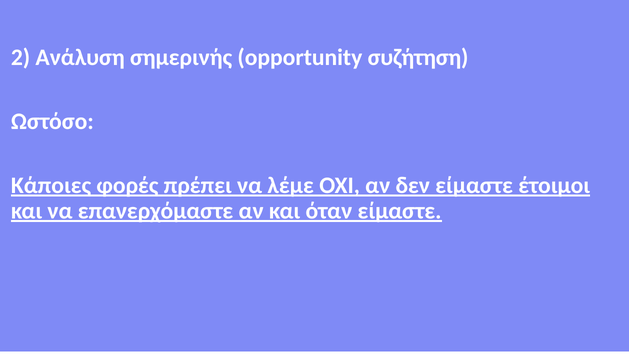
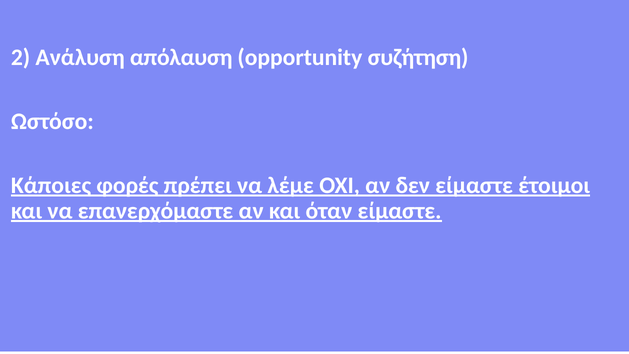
σημερινής: σημερινής -> απόλαυση
